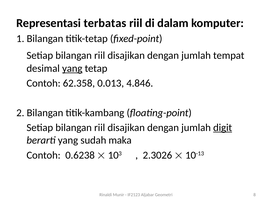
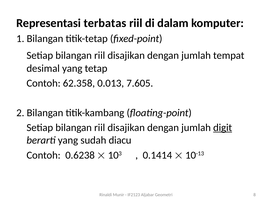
yang at (72, 68) underline: present -> none
4.846: 4.846 -> 7.605
maka: maka -> diacu
2.3026: 2.3026 -> 0.1414
